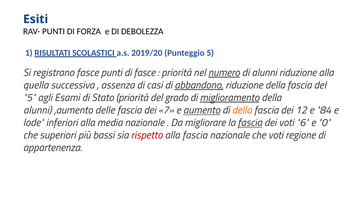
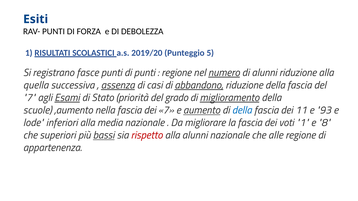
di fasce: fasce -> punti
priorità at (176, 73): priorità -> regione
assenza underline: none -> present
5 at (29, 98): 5 -> 7
Esami underline: none -> present
alunni at (37, 110): alunni -> scuole
delle: delle -> nella
della at (242, 110) colour: orange -> blue
12: 12 -> 11
84: 84 -> 93
fascia at (250, 123) underline: present -> none
voti 6: 6 -> 1
0: 0 -> 8
bassi underline: none -> present
alla fascia: fascia -> alunni
che voti: voti -> alle
